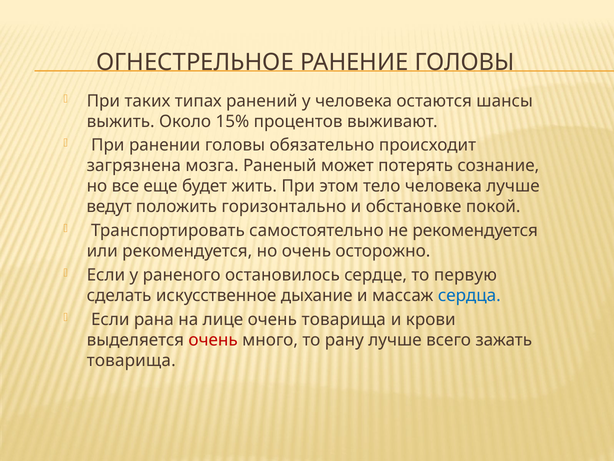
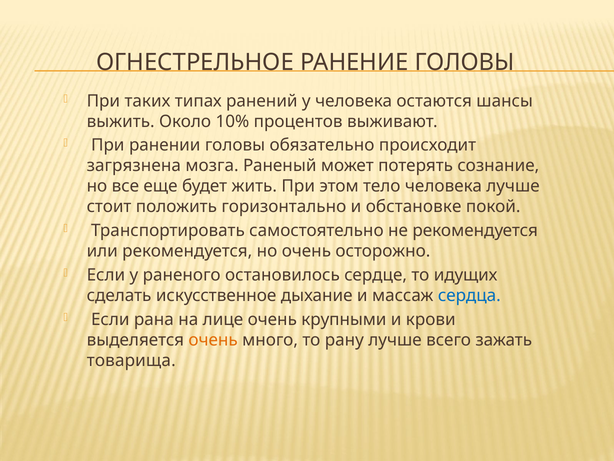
15%: 15% -> 10%
ведут: ведут -> стоит
первую: первую -> идущих
очень товарища: товарища -> крупными
очень at (213, 340) colour: red -> orange
